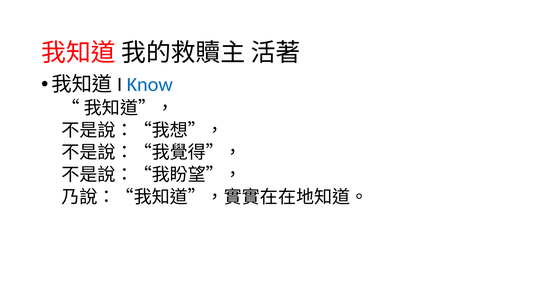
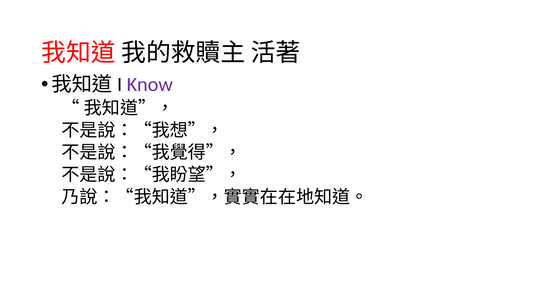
Know colour: blue -> purple
